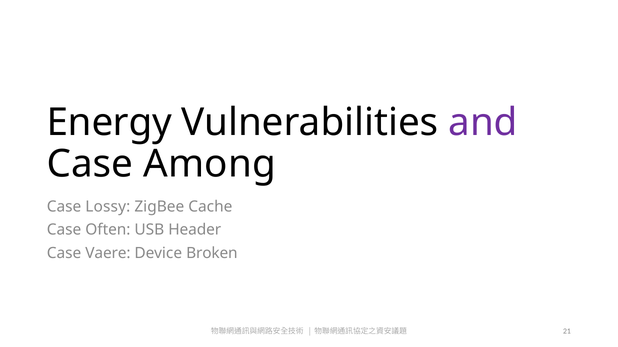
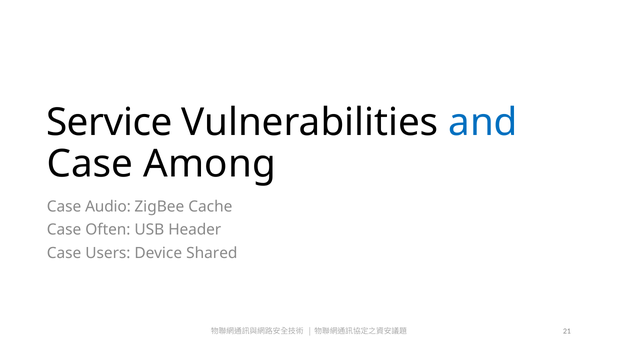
Energy: Energy -> Service
and colour: purple -> blue
Lossy: Lossy -> Audio
Vaere: Vaere -> Users
Broken: Broken -> Shared
